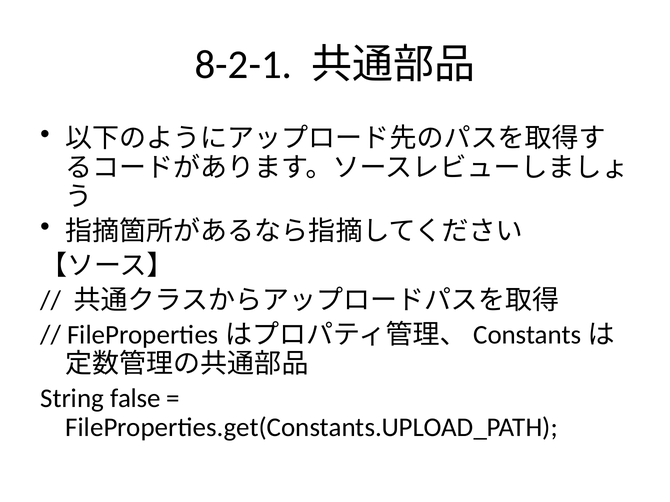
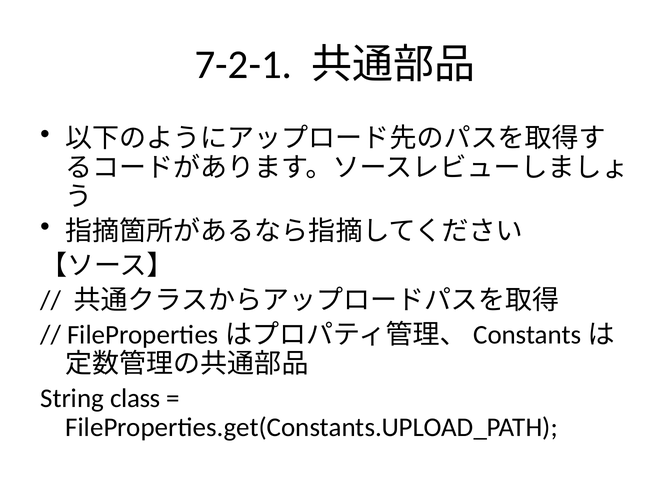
8-2-1: 8-2-1 -> 7-2-1
false: false -> class
